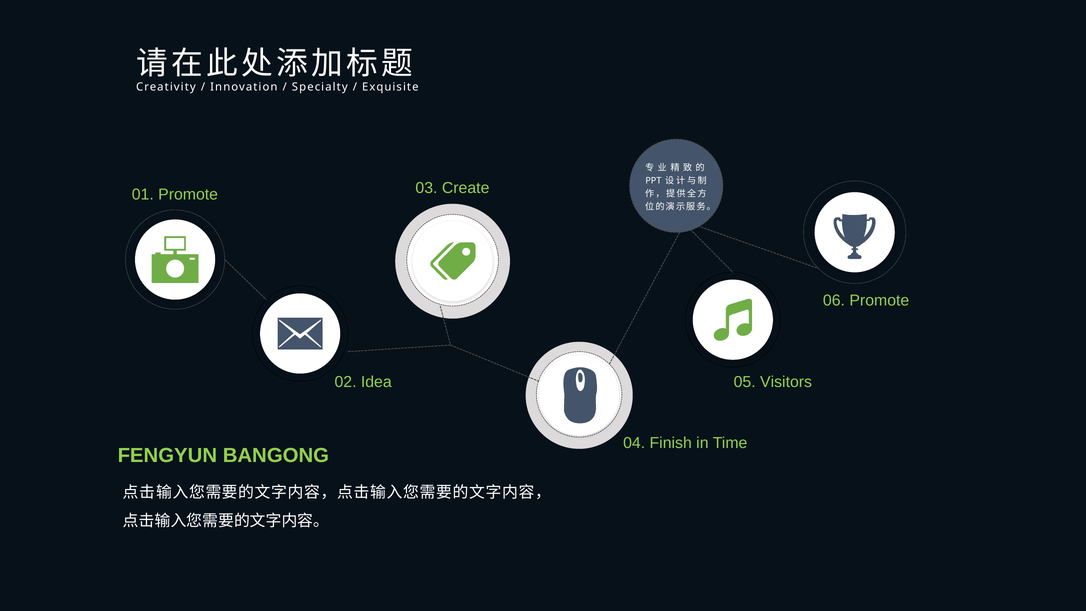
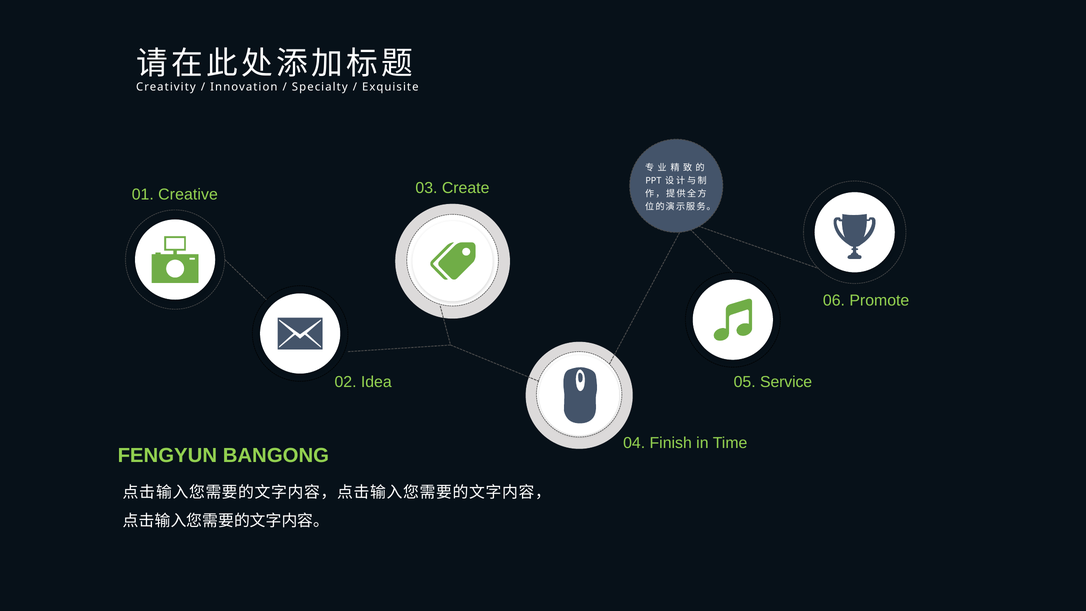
01 Promote: Promote -> Creative
Visitors: Visitors -> Service
